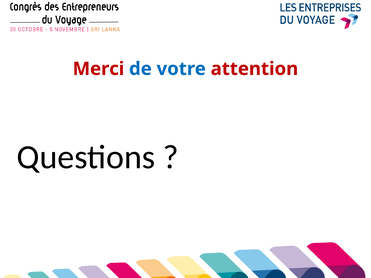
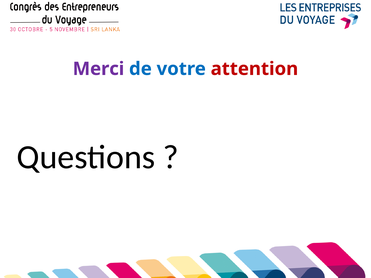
Merci colour: red -> purple
